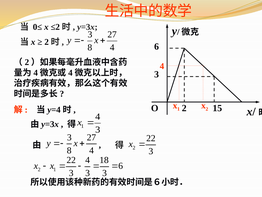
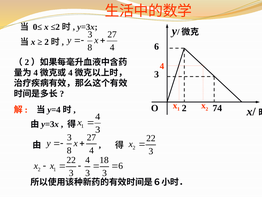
15: 15 -> 74
